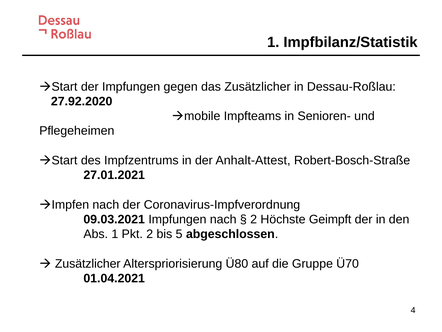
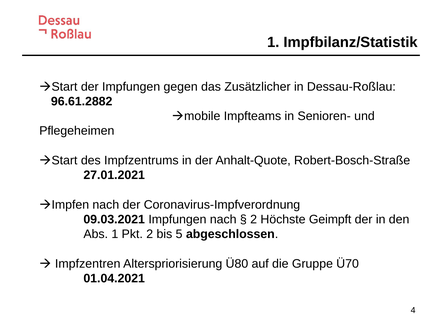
27.92.2020: 27.92.2020 -> 96.61.2882
Anhalt-Attest: Anhalt-Attest -> Anhalt-Quote
Zusätzlicher at (88, 263): Zusätzlicher -> Impfzentren
